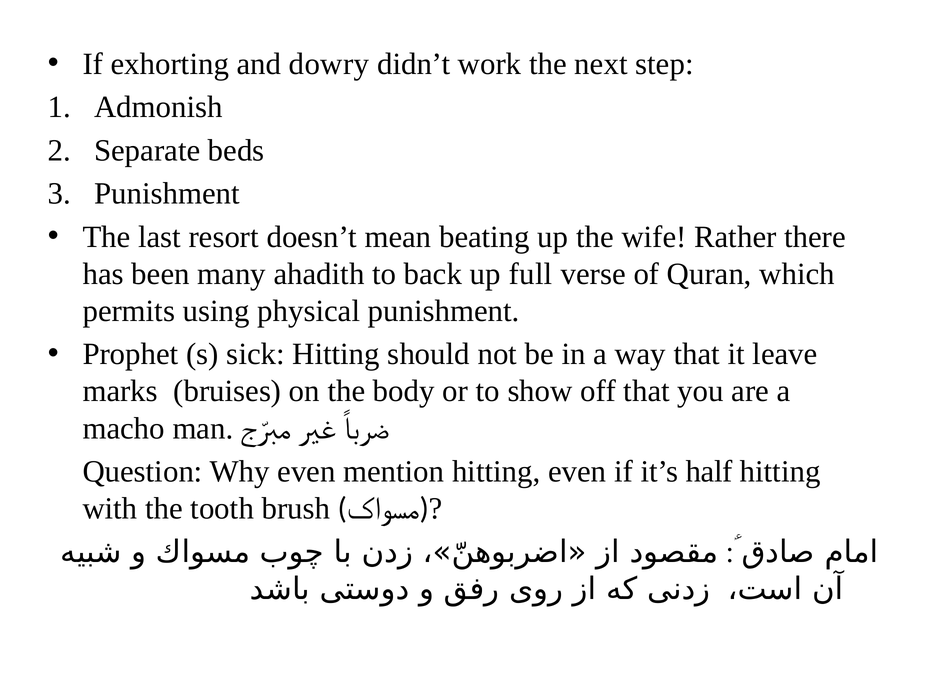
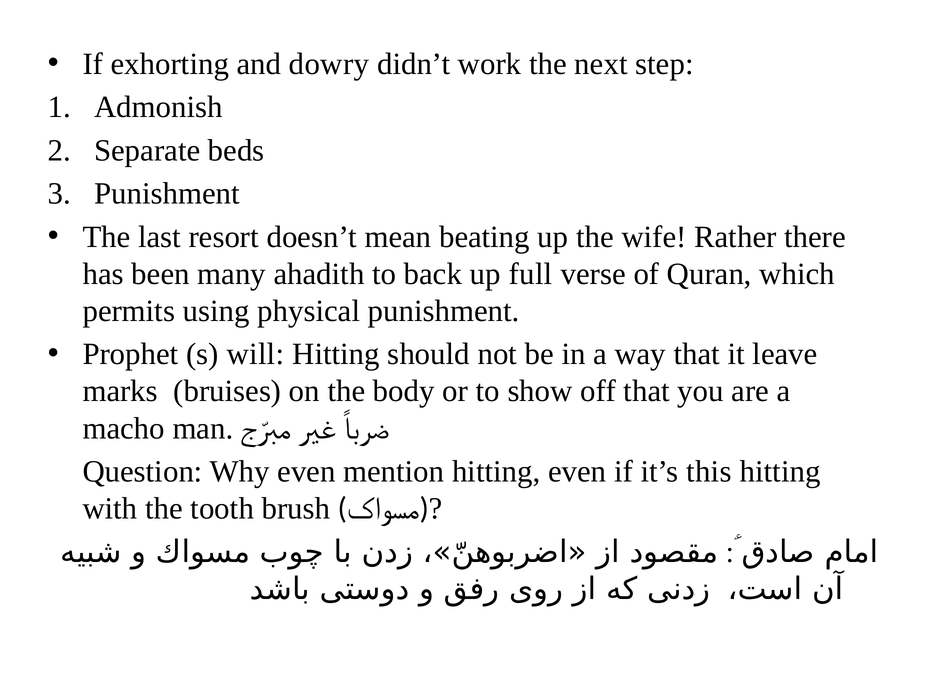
sick: sick -> will
half: half -> this
